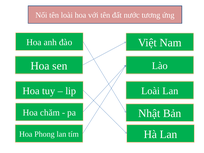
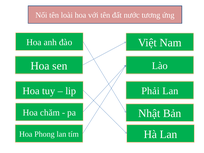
Loài at (151, 91): Loài -> Phải
